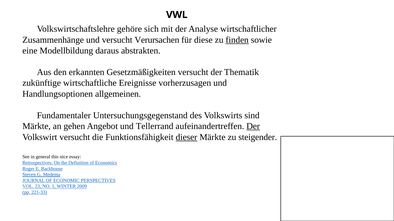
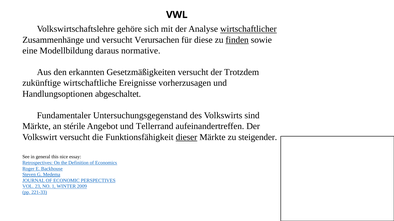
wirtschaftlicher underline: none -> present
abstrakten: abstrakten -> normative
Thematik: Thematik -> Trotzdem
allgemeinen: allgemeinen -> abgeschaltet
gehen: gehen -> stérile
Der at (253, 127) underline: present -> none
